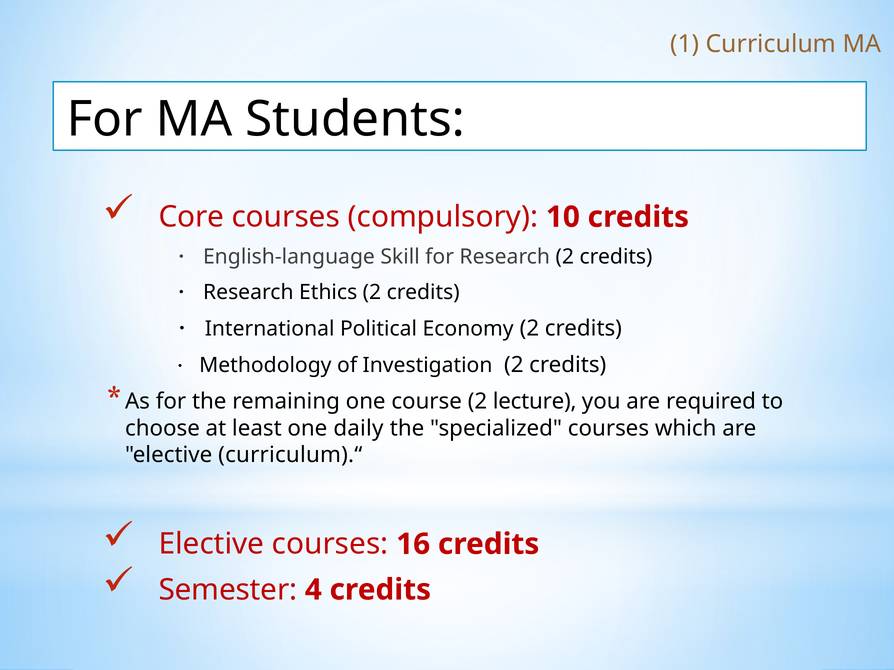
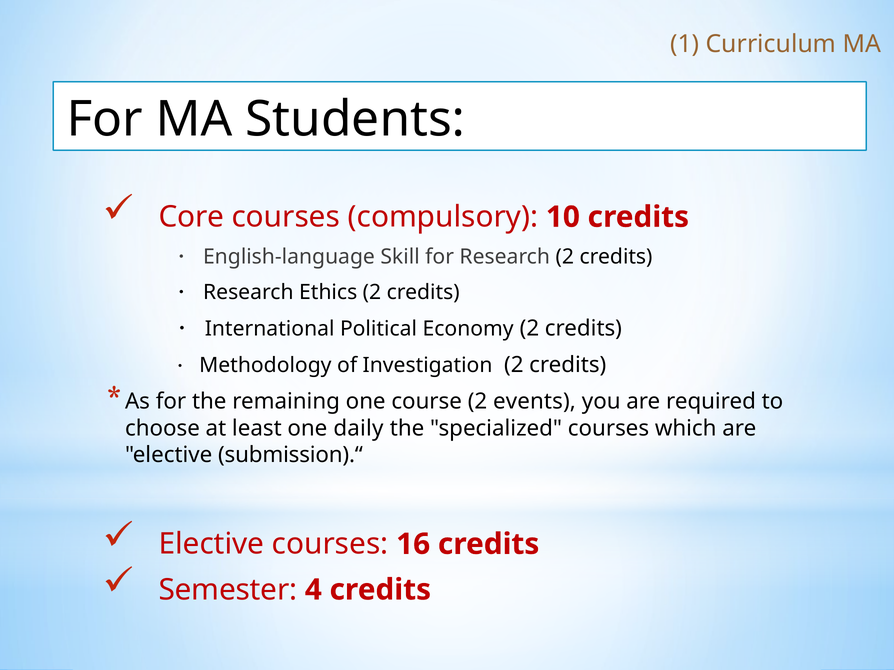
lecture: lecture -> events
curriculum).“: curriculum).“ -> submission).“
